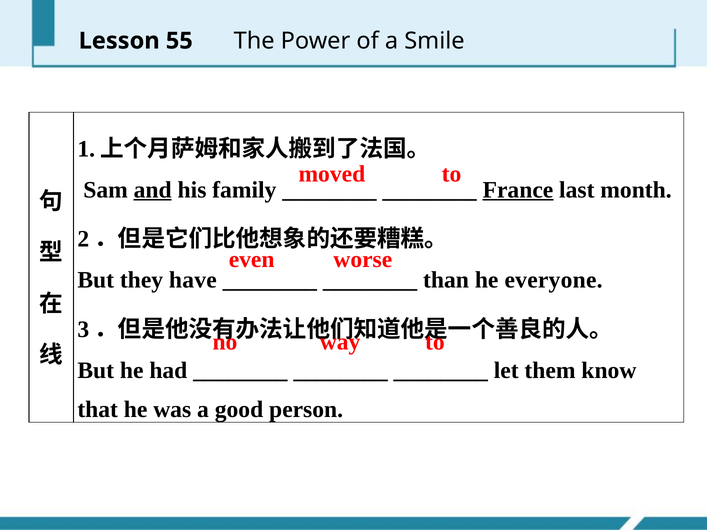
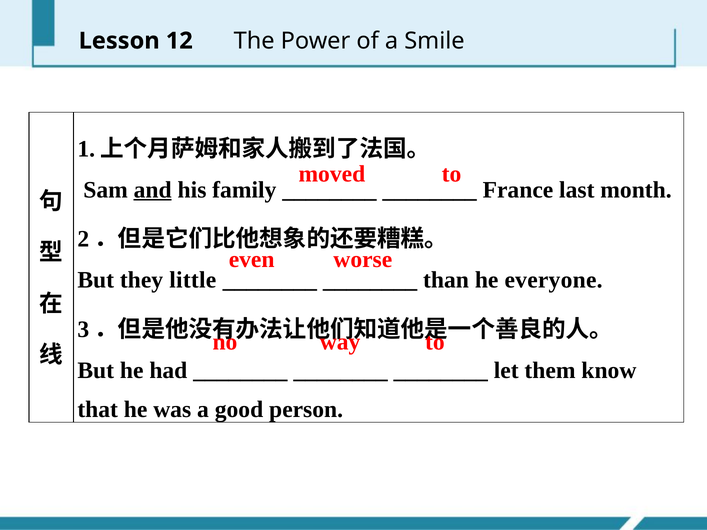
55: 55 -> 12
France underline: present -> none
have: have -> little
